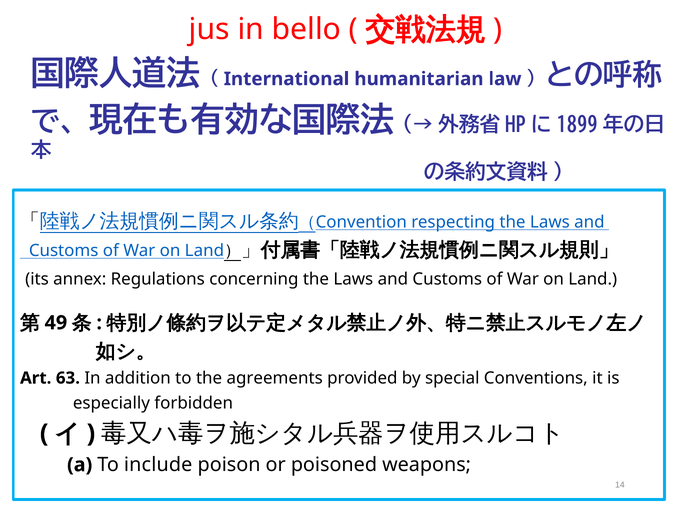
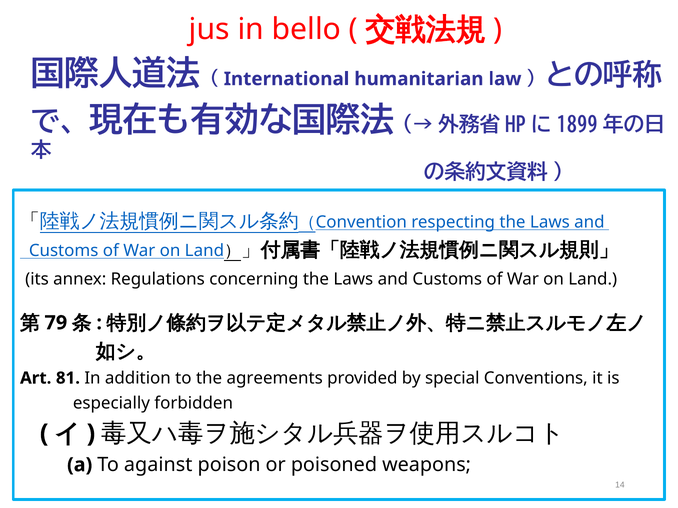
49: 49 -> 79
63: 63 -> 81
include: include -> against
